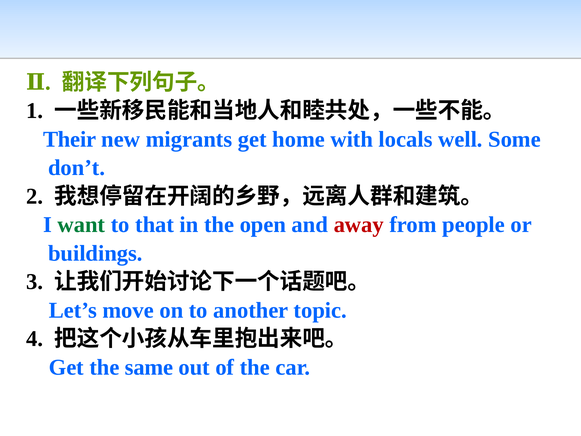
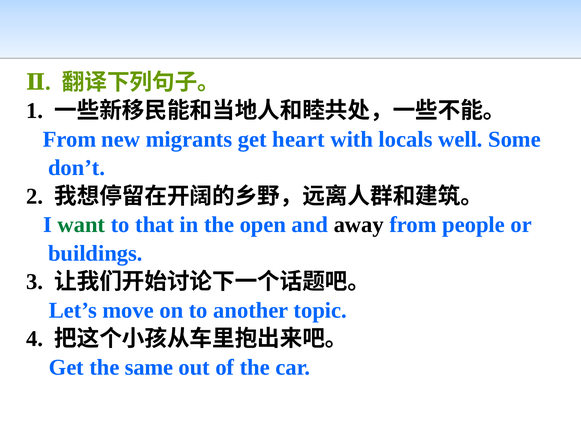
Their at (70, 139): Their -> From
home: home -> heart
away colour: red -> black
